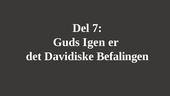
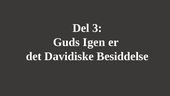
7: 7 -> 3
Befalingen: Befalingen -> Besiddelse
